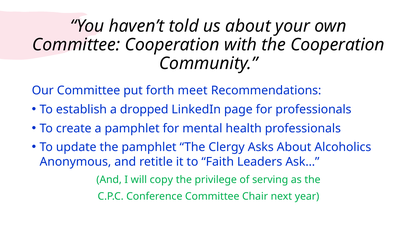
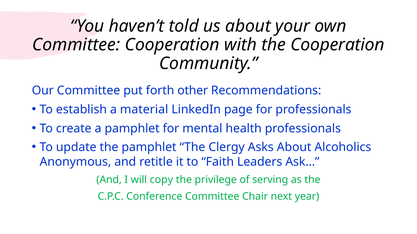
meet: meet -> other
dropped: dropped -> material
